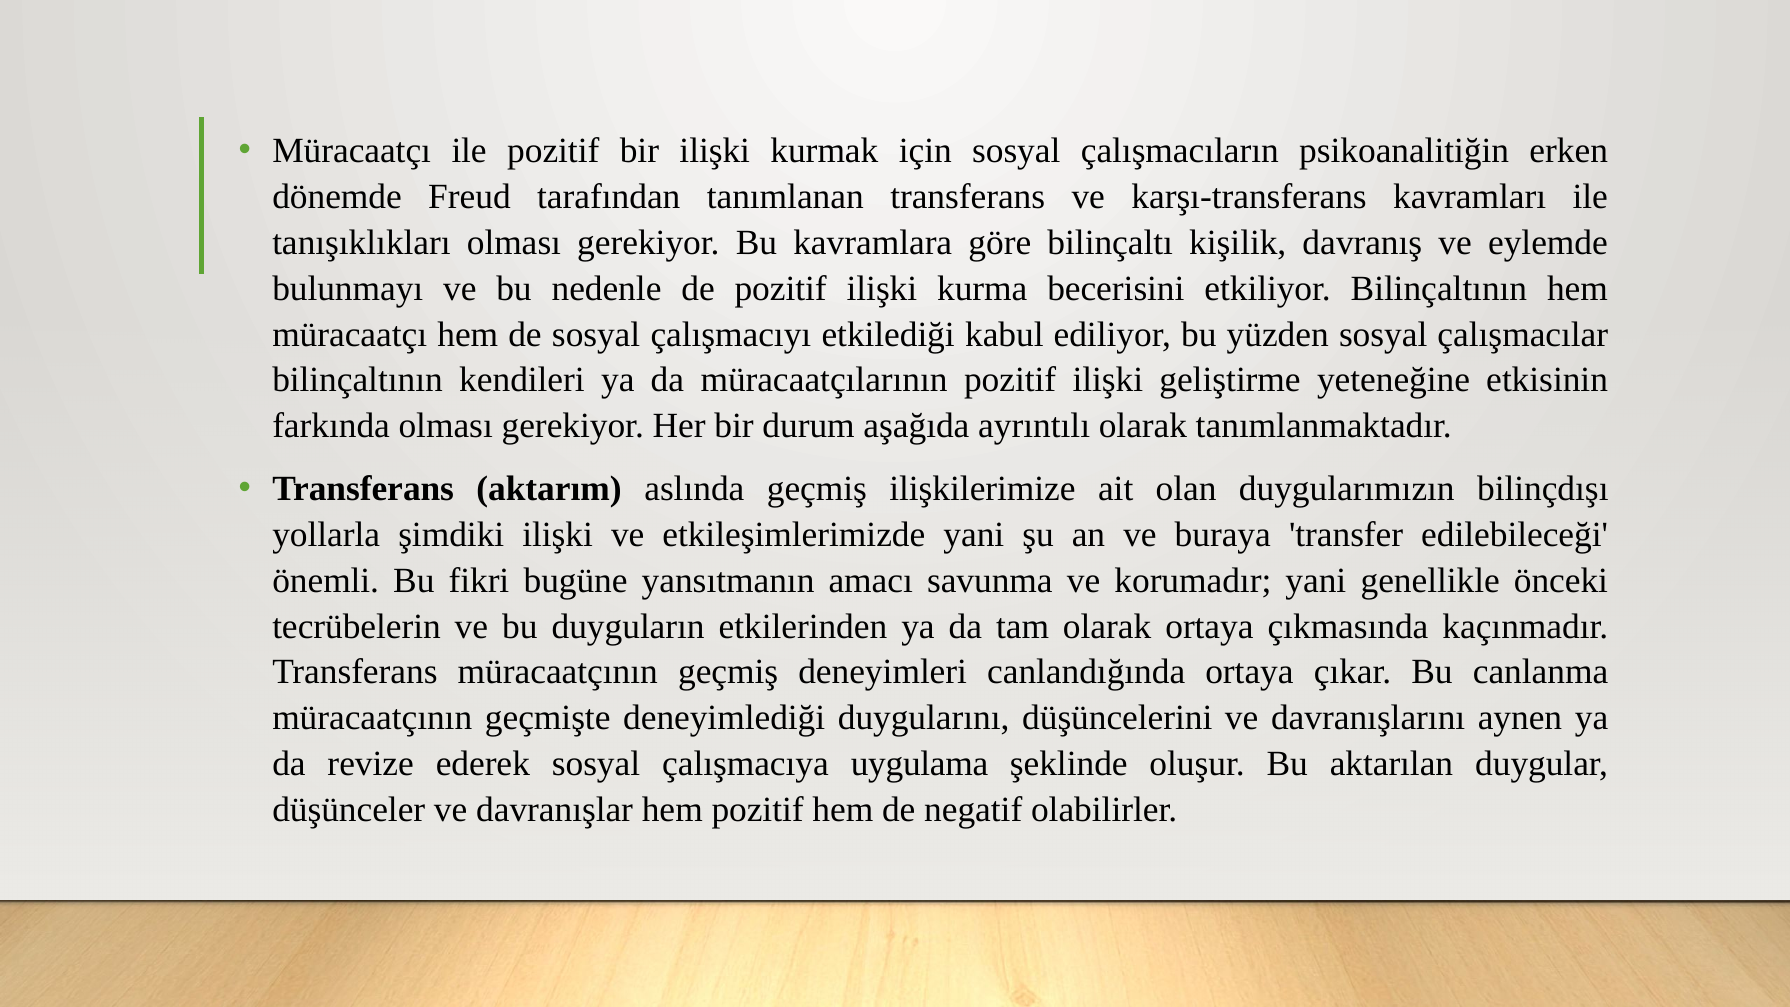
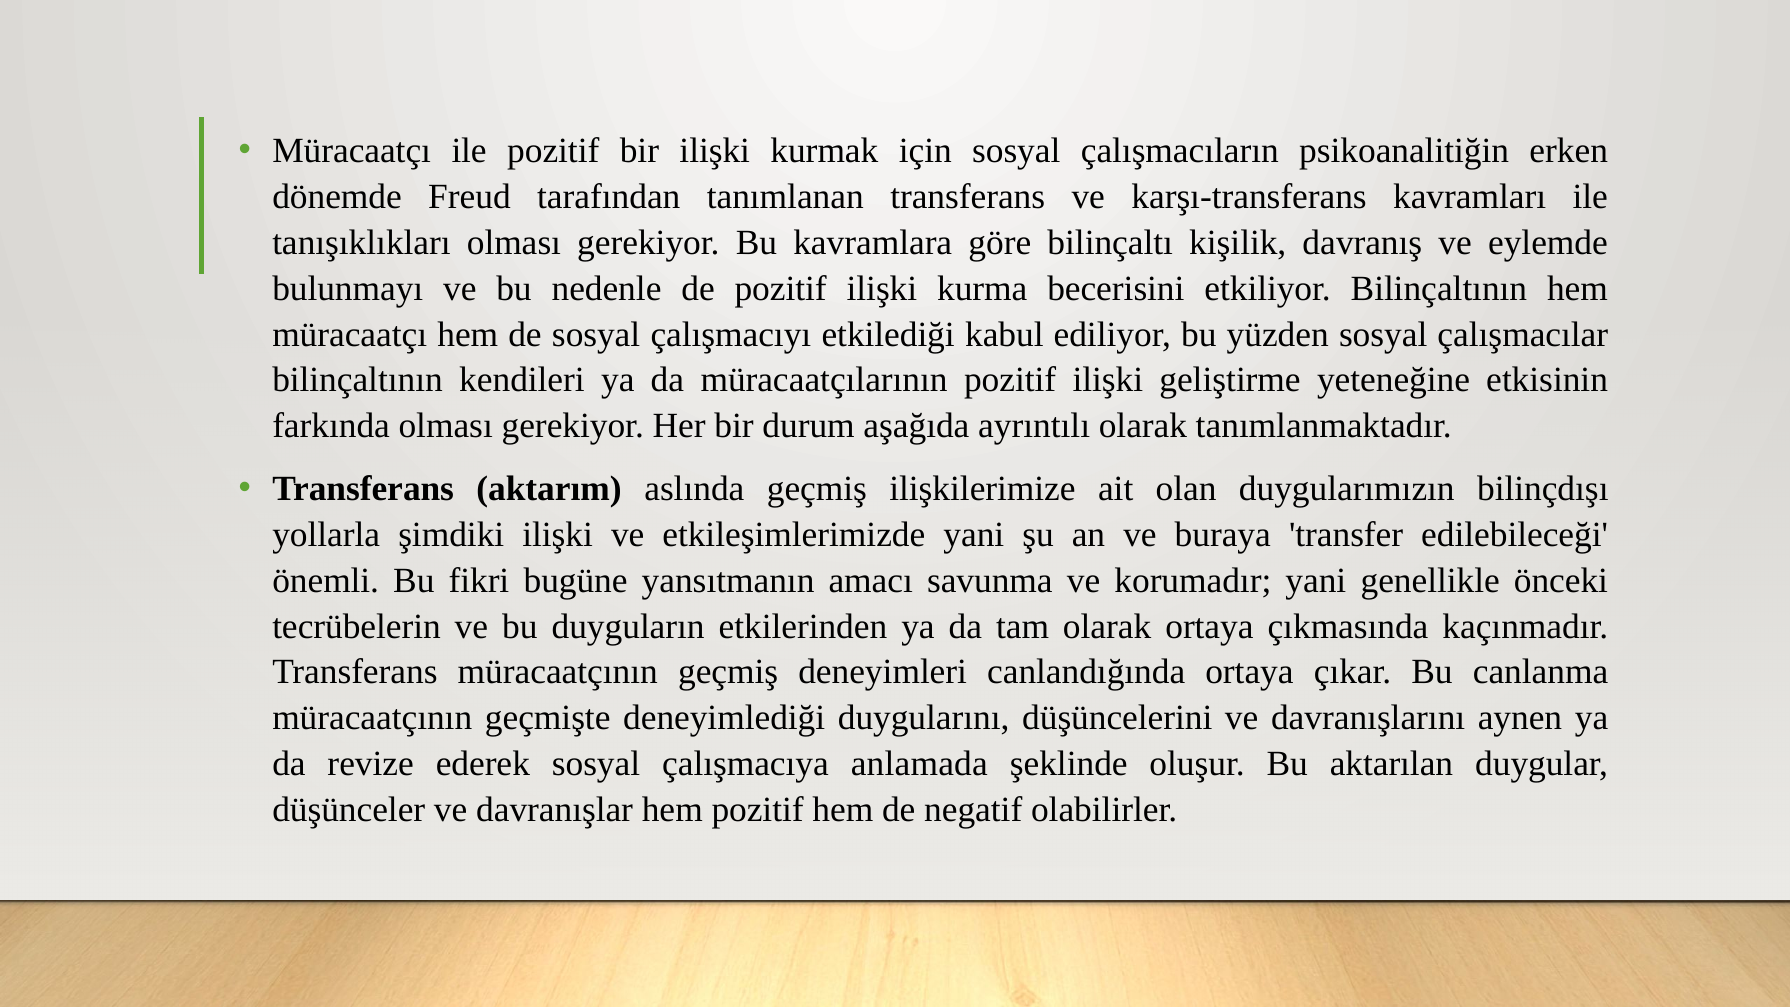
uygulama: uygulama -> anlamada
